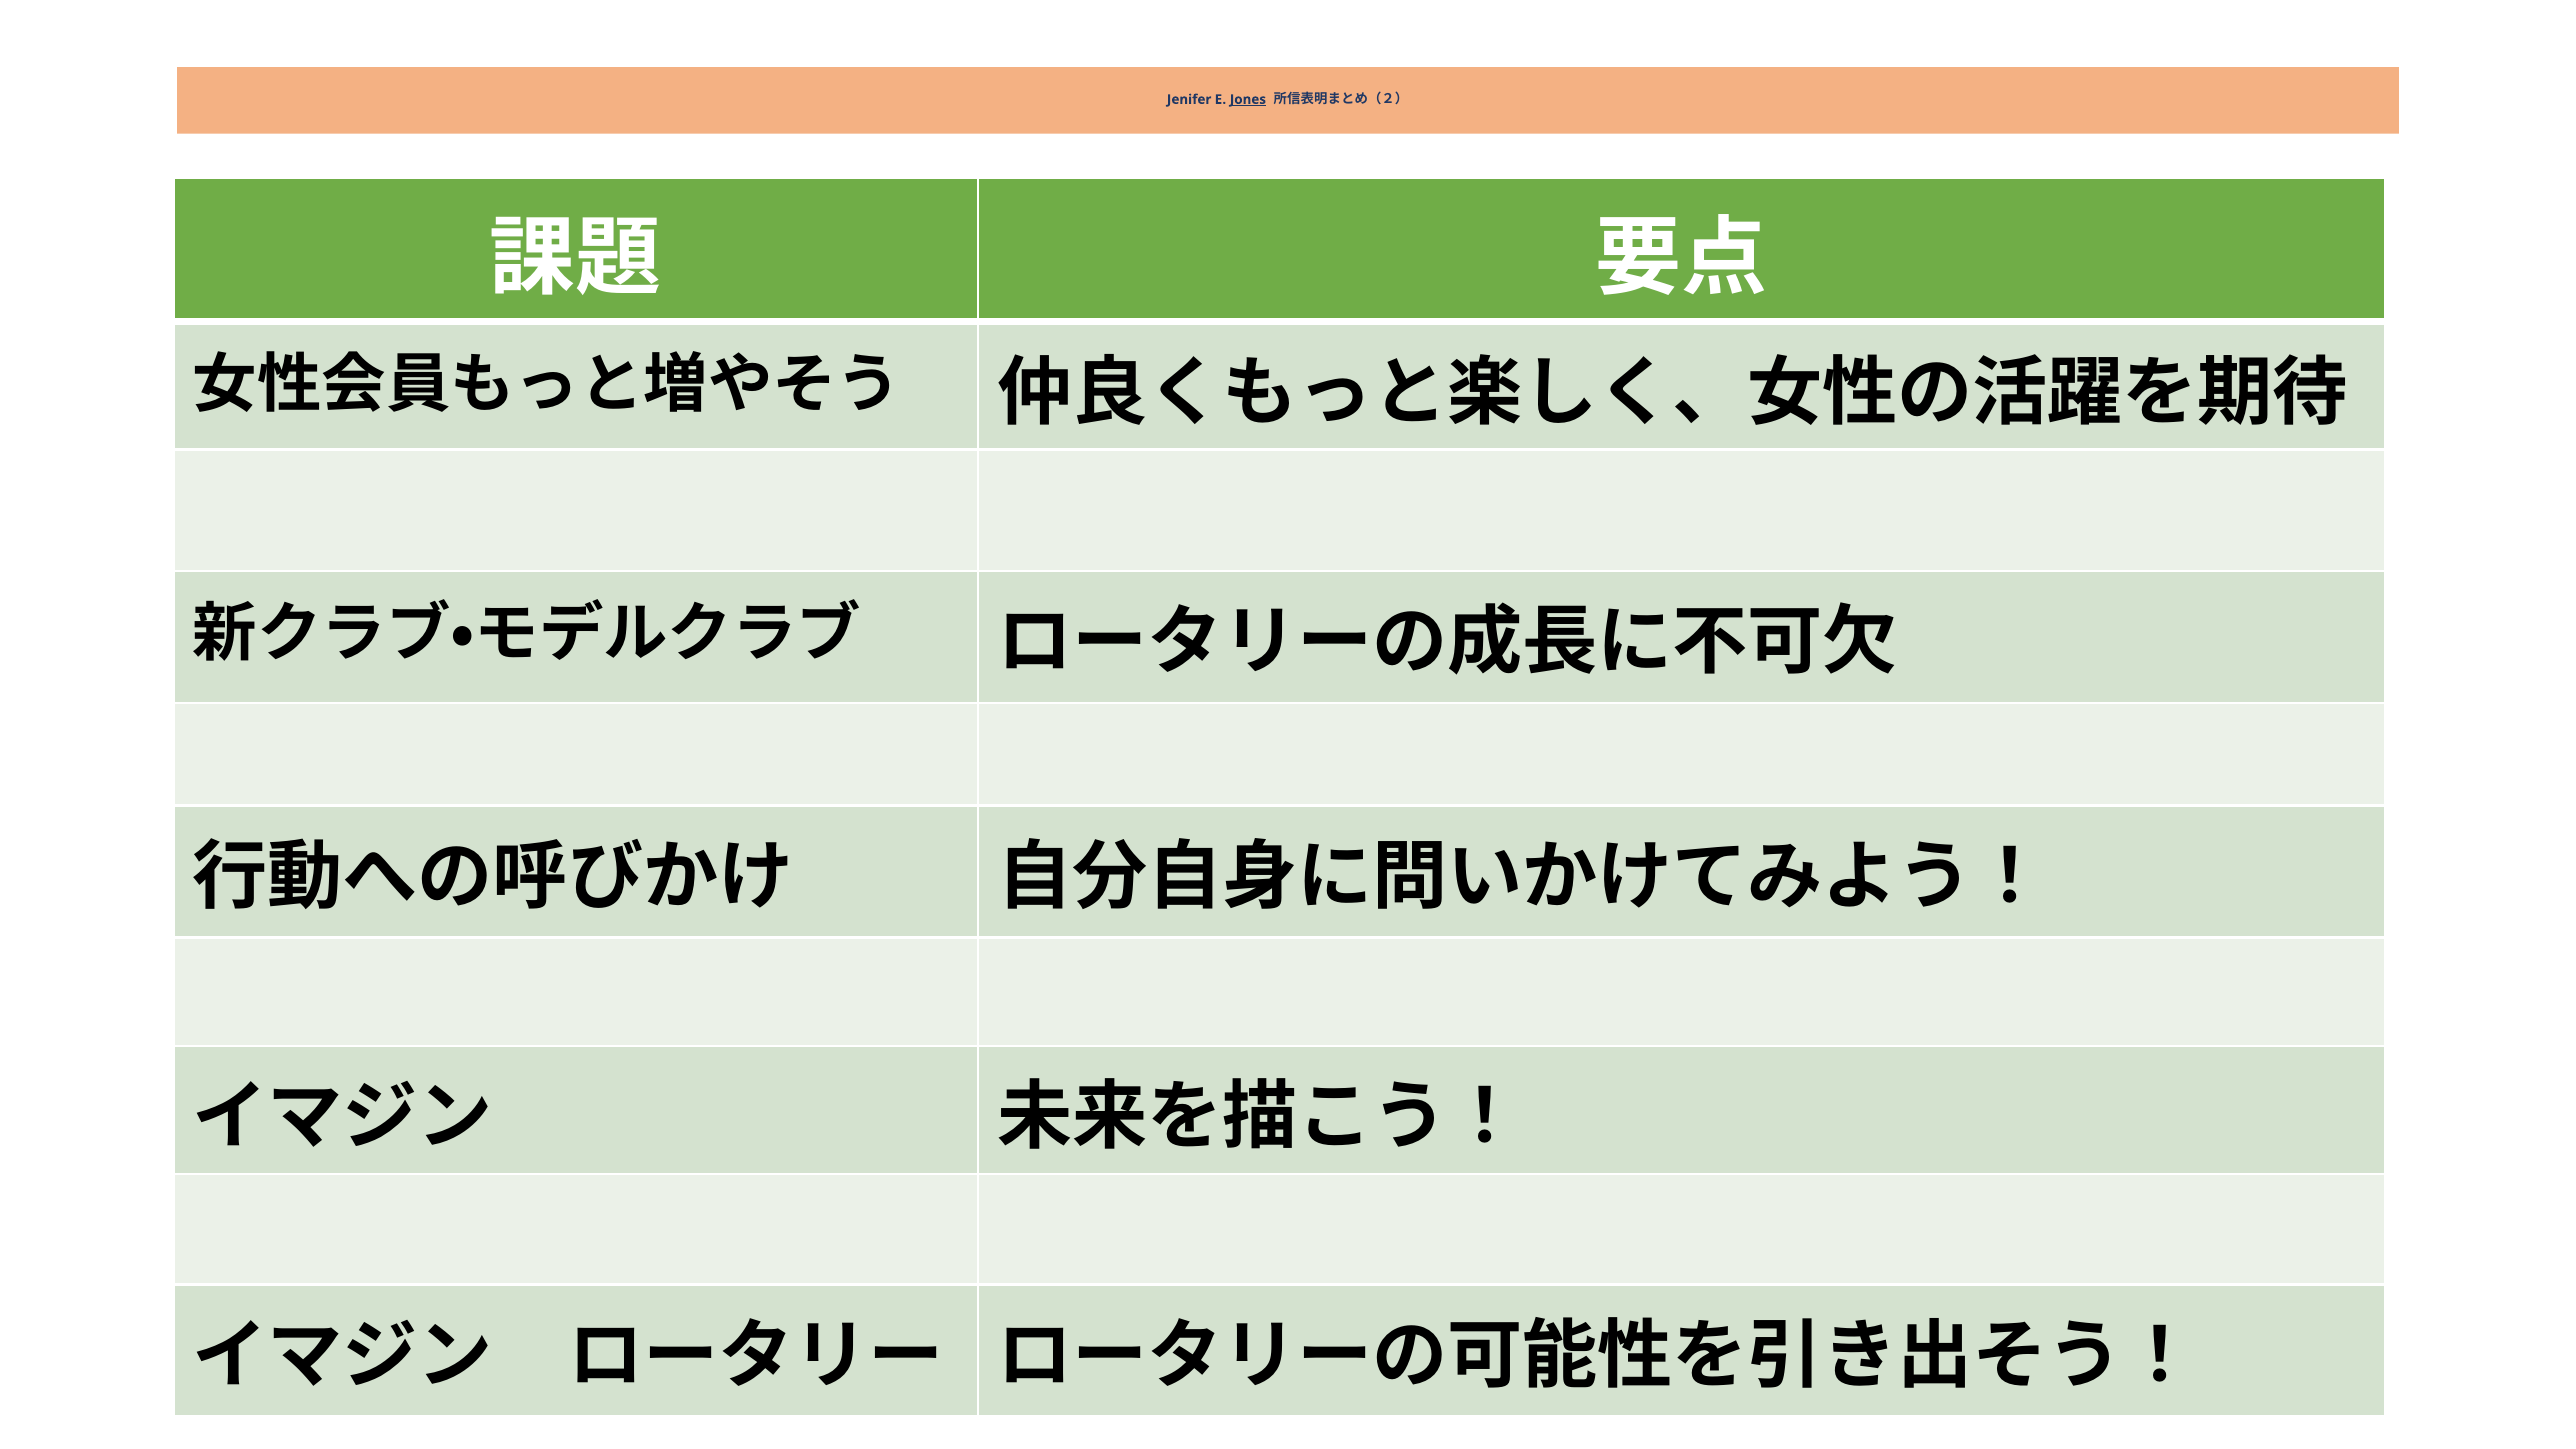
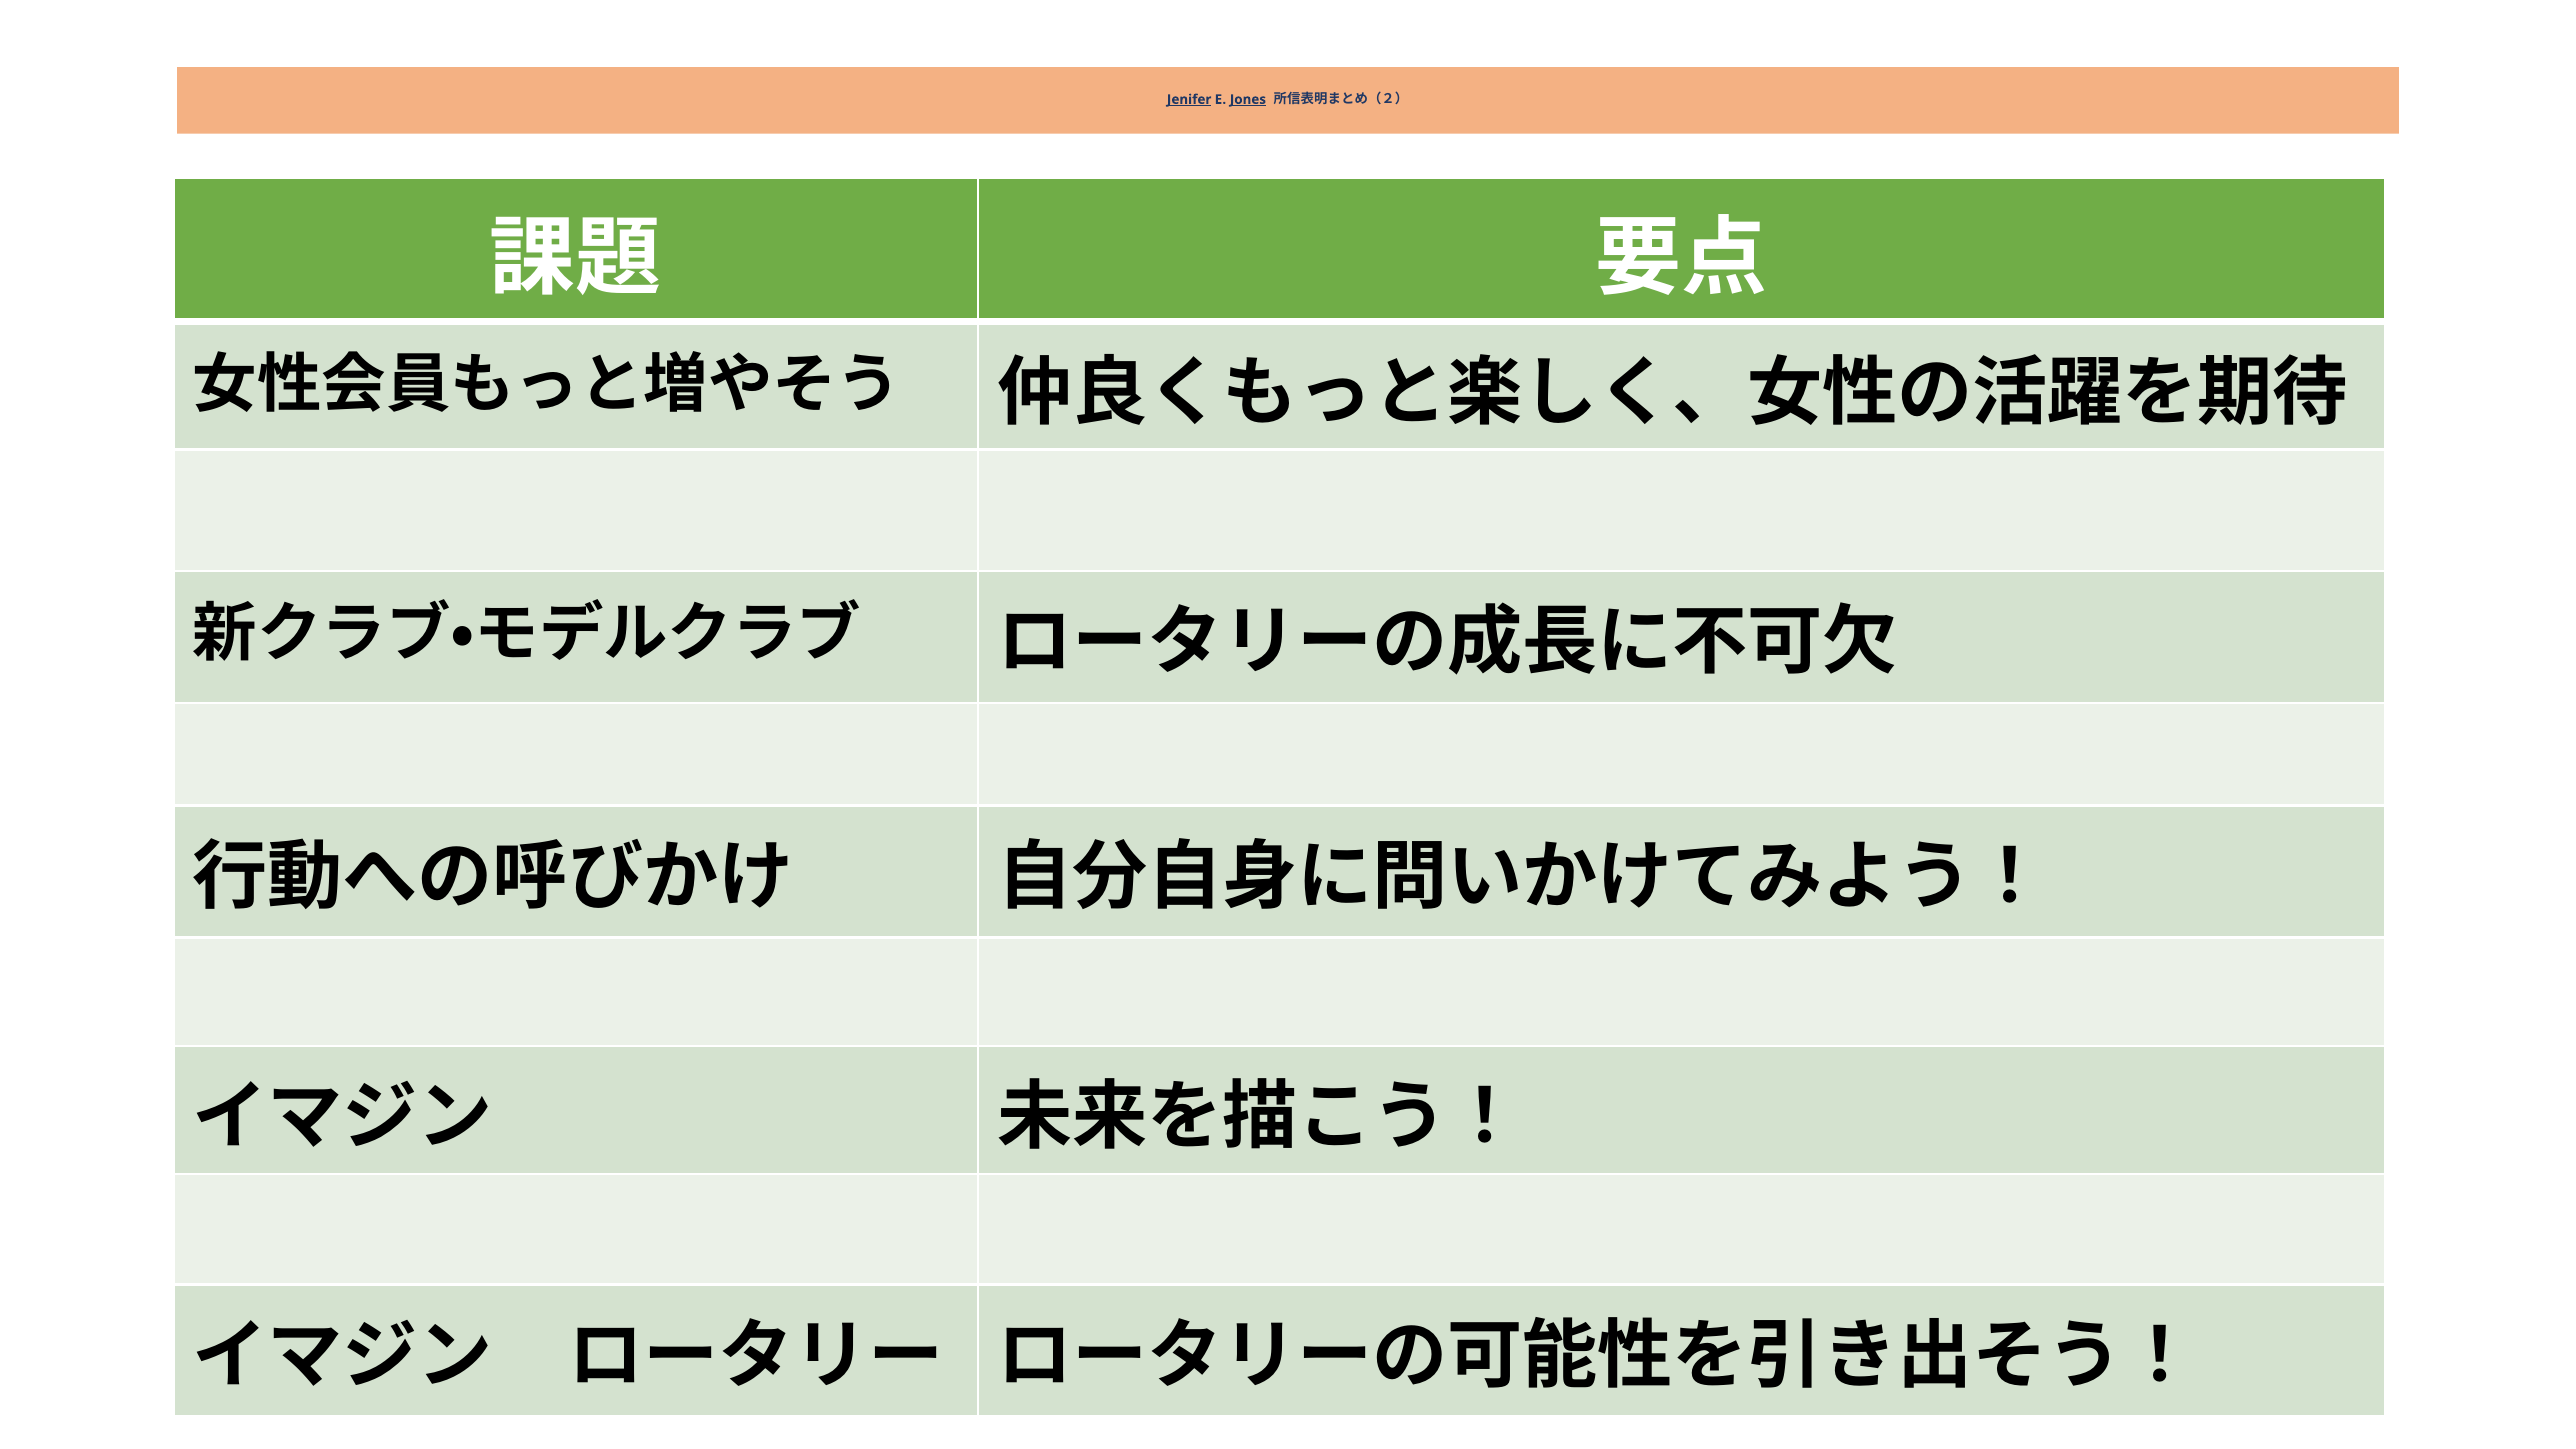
Jenifer underline: none -> present
